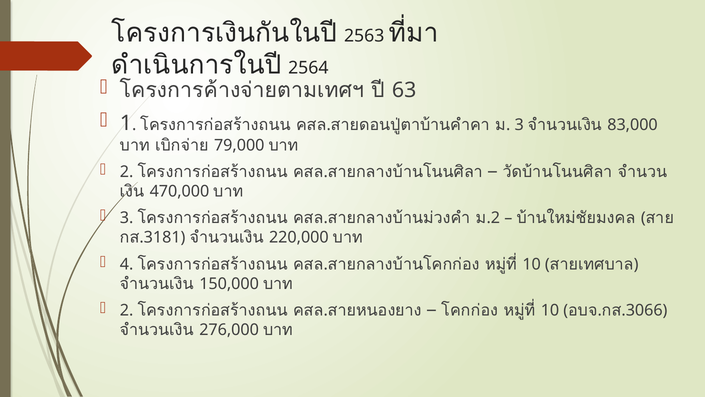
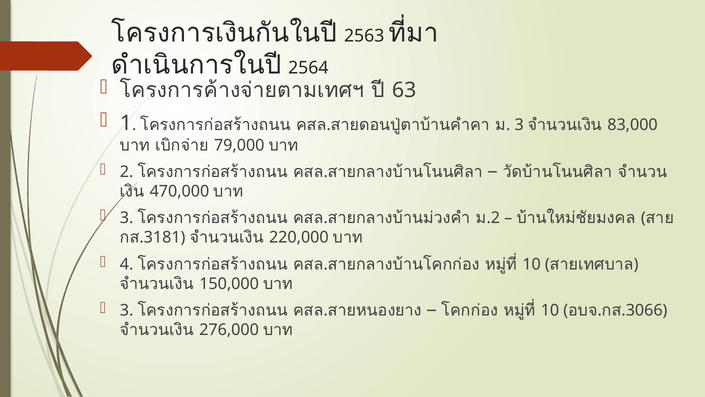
2 at (127, 310): 2 -> 3
